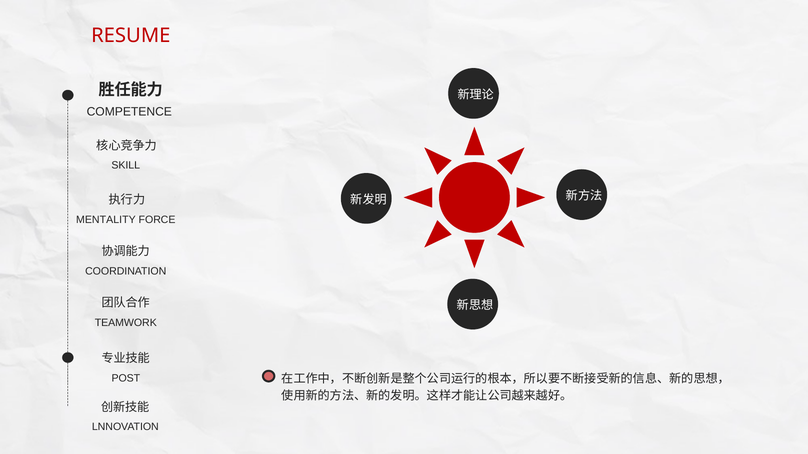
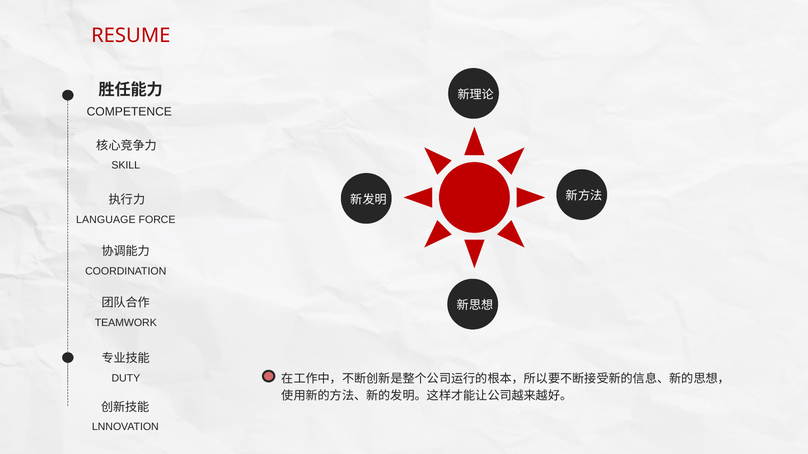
MENTALITY: MENTALITY -> LANGUAGE
POST: POST -> DUTY
